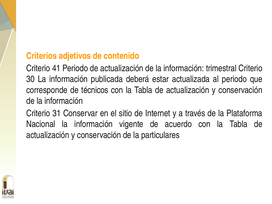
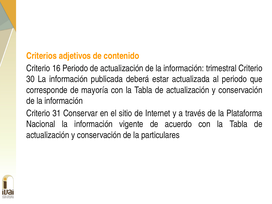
41: 41 -> 16
técnicos: técnicos -> mayoría
